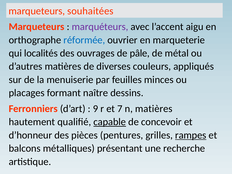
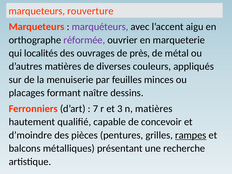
souhaitées: souhaitées -> rouverture
réformée colour: blue -> purple
pâle: pâle -> près
9: 9 -> 7
7: 7 -> 3
capable underline: present -> none
d’honneur: d’honneur -> d’moindre
